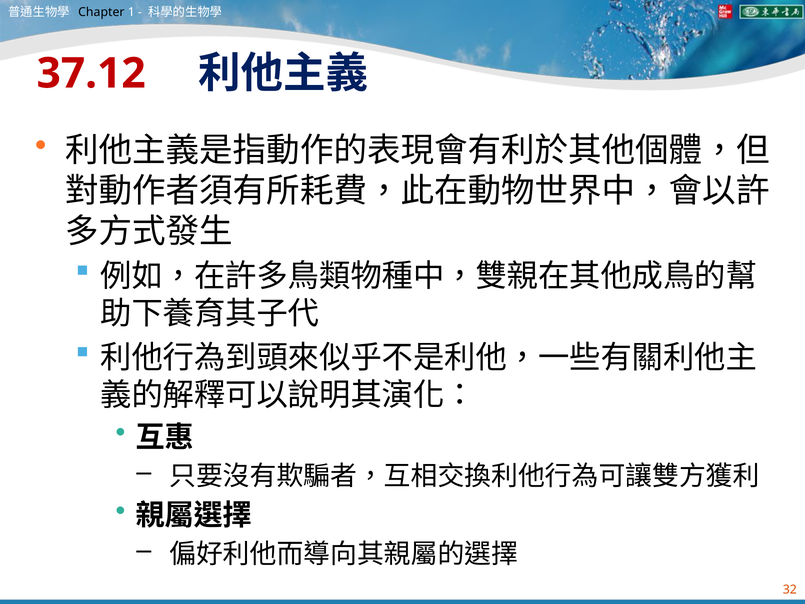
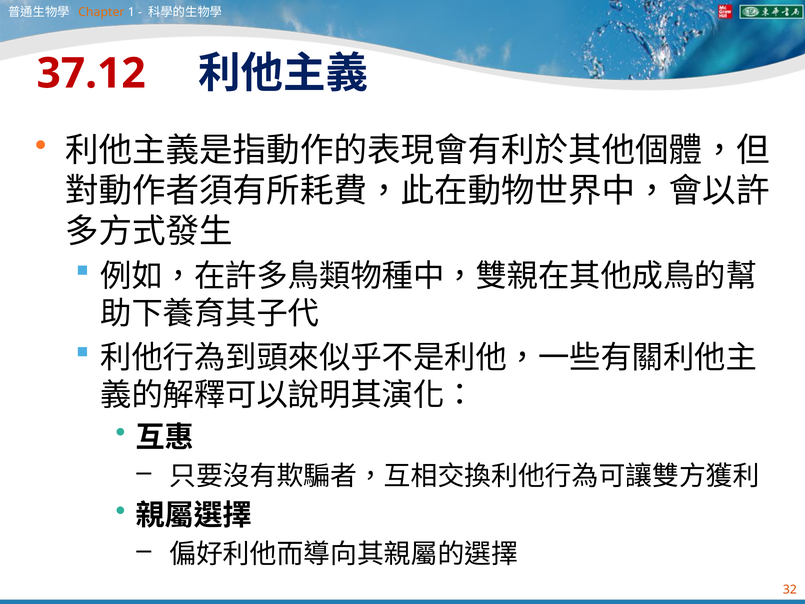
Chapter colour: black -> orange
